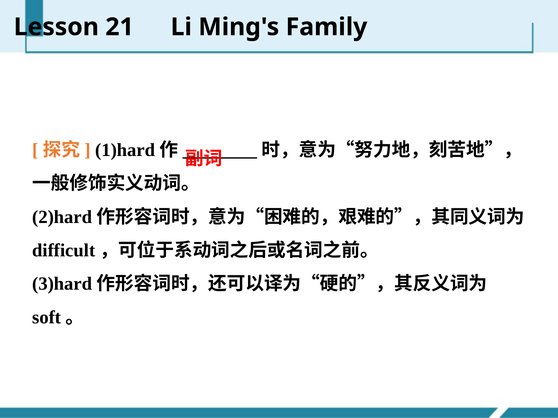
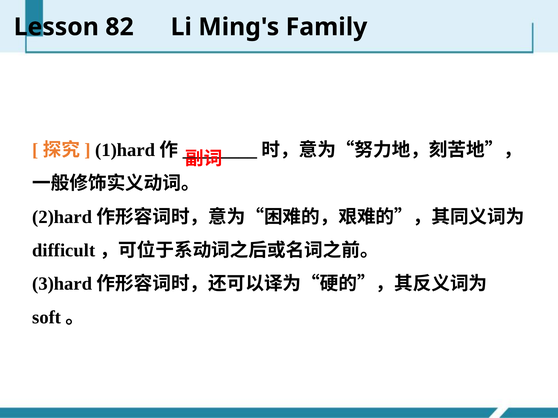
21: 21 -> 82
